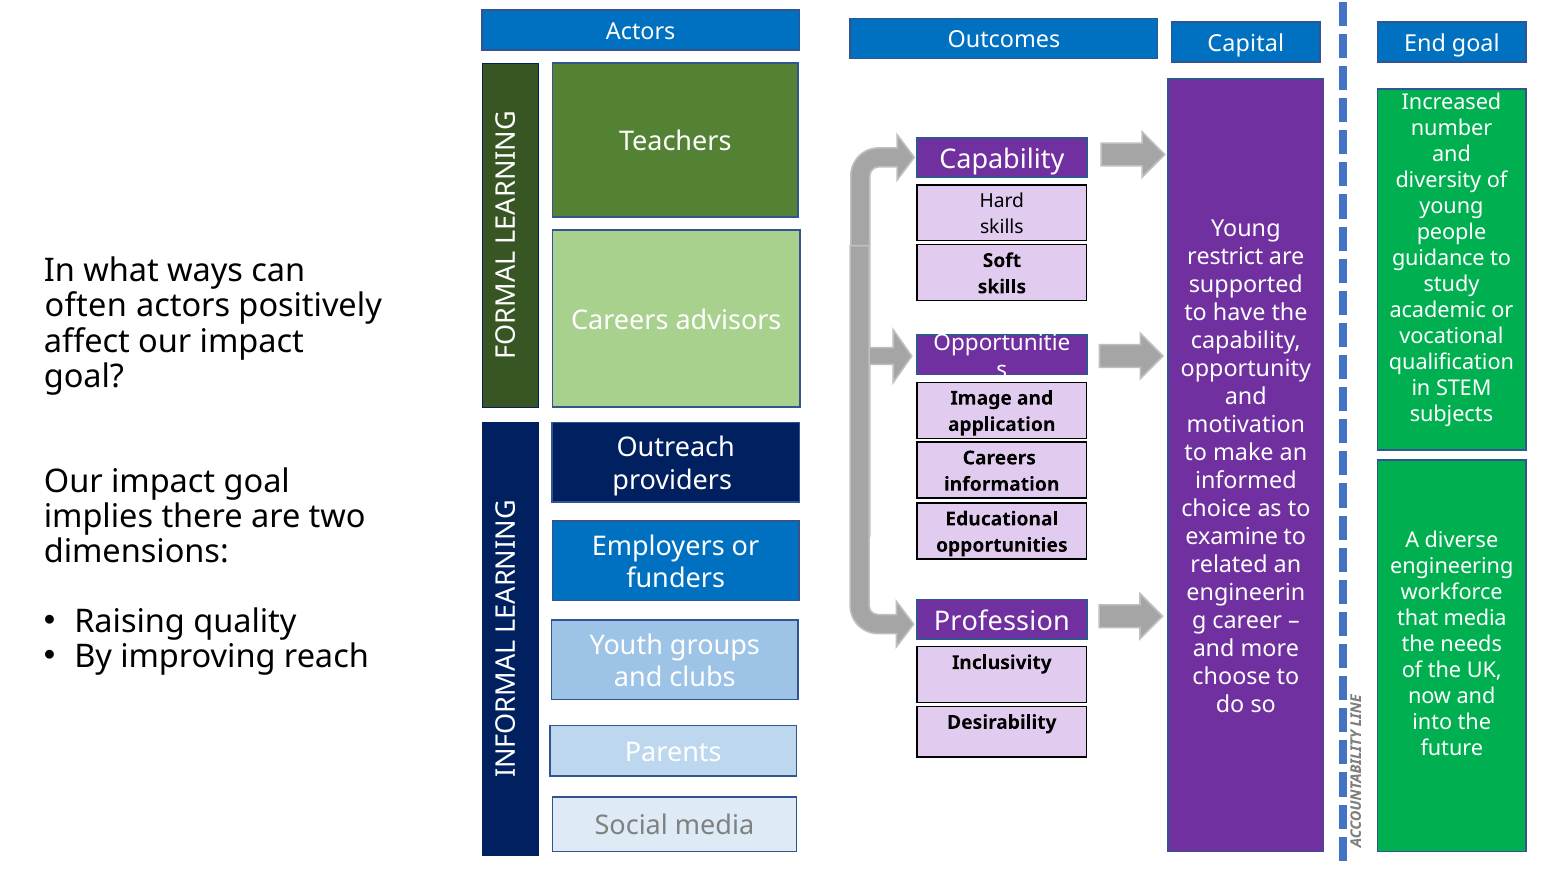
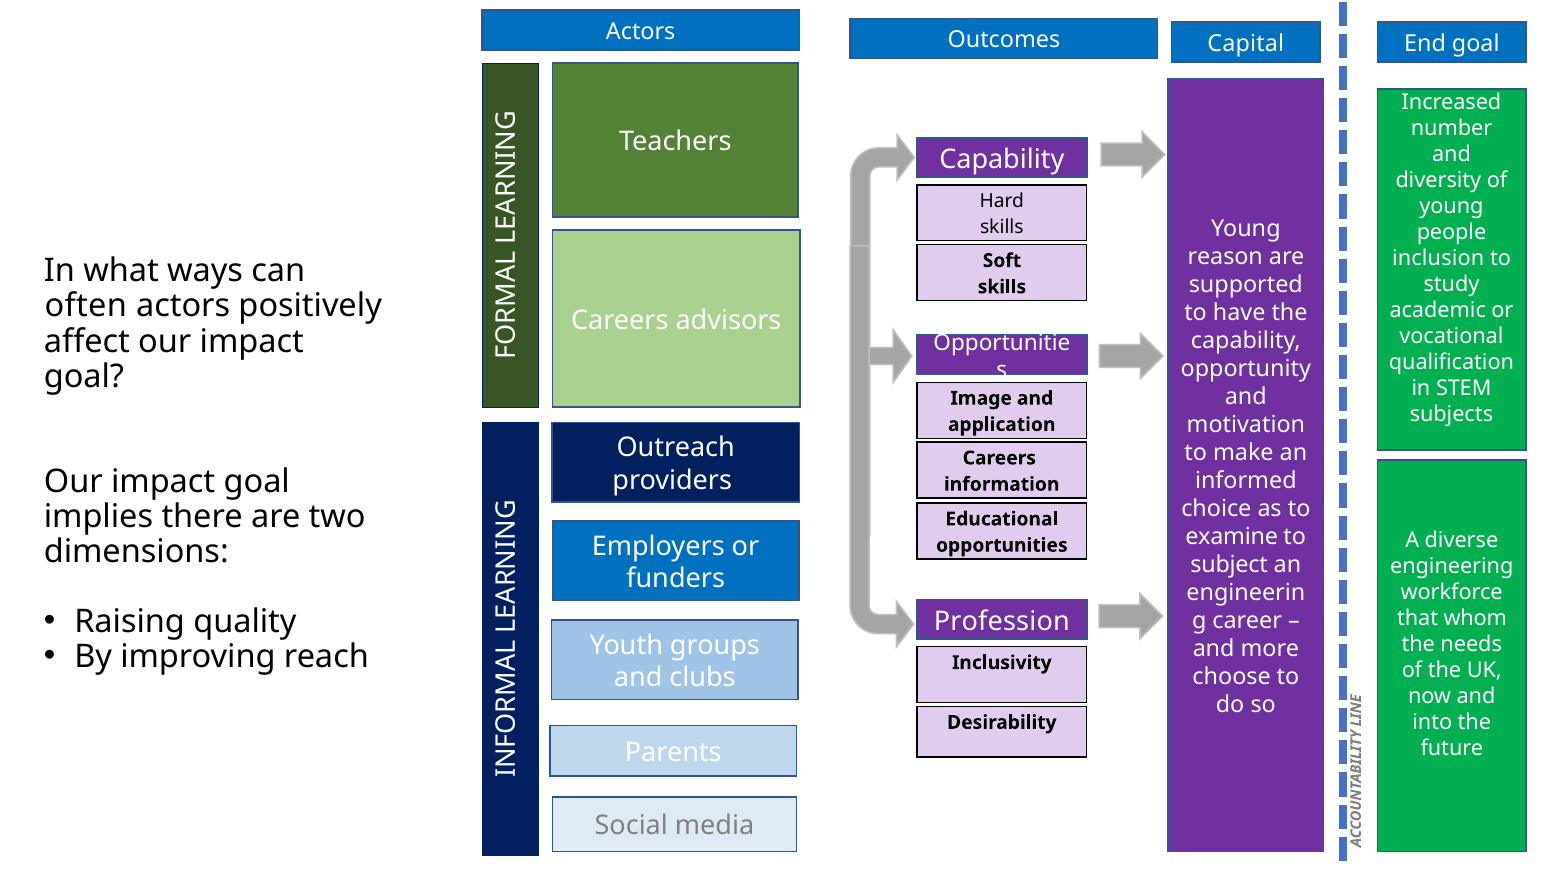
restrict: restrict -> reason
guidance: guidance -> inclusion
related: related -> subject
that media: media -> whom
